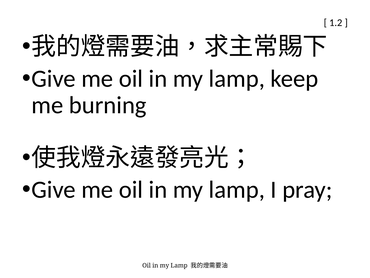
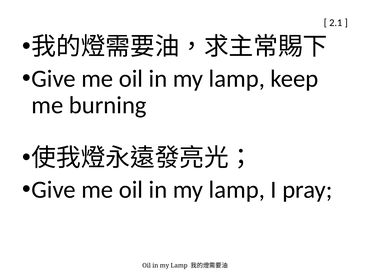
1.2: 1.2 -> 2.1
